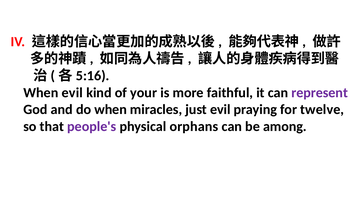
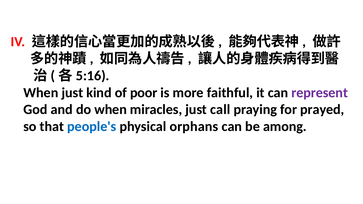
When evil: evil -> just
your: your -> poor
just evil: evil -> call
twelve: twelve -> prayed
people's colour: purple -> blue
